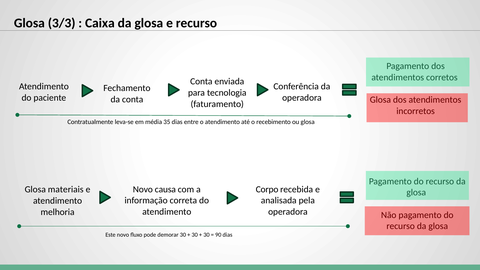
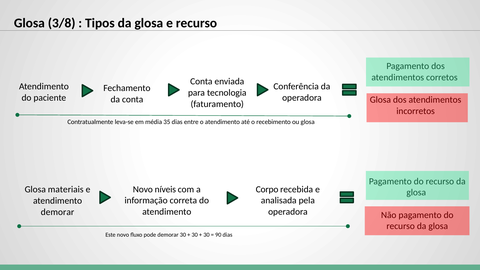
3/3: 3/3 -> 3/8
Caixa: Caixa -> Tipos
causa: causa -> níveis
melhoria at (58, 212): melhoria -> demorar
